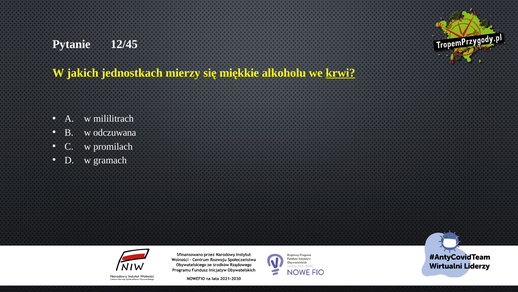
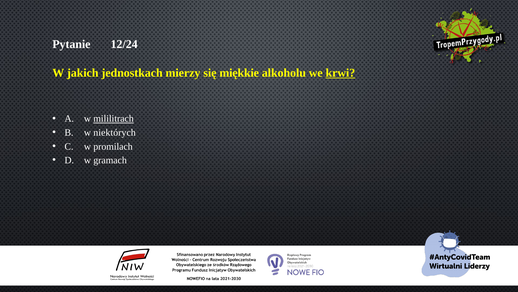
12/45: 12/45 -> 12/24
mililitrach underline: none -> present
odczuwana: odczuwana -> niektórych
